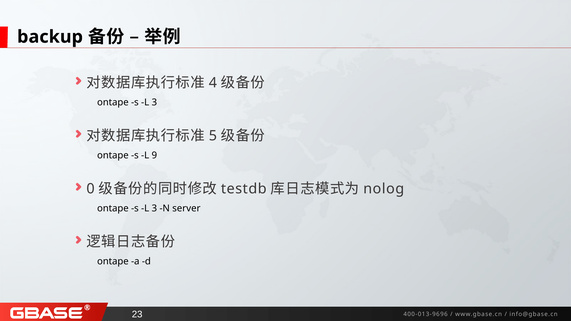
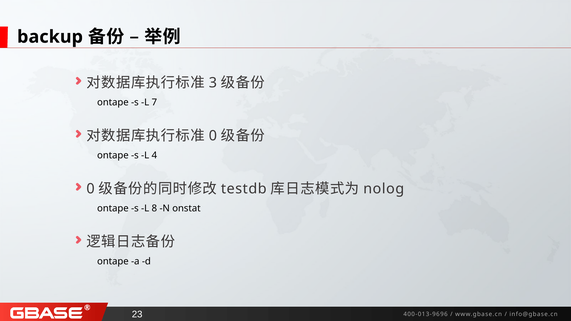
4: 4 -> 3
3 at (154, 102): 3 -> 7
5 at (213, 136): 5 -> 0
9: 9 -> 4
3 at (154, 208): 3 -> 8
server: server -> onstat
